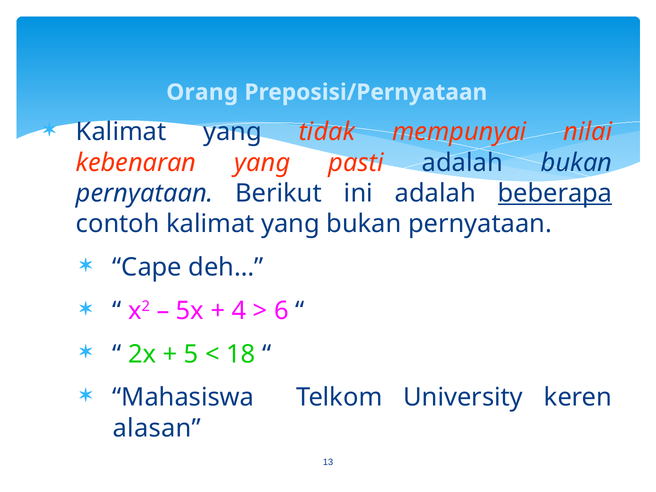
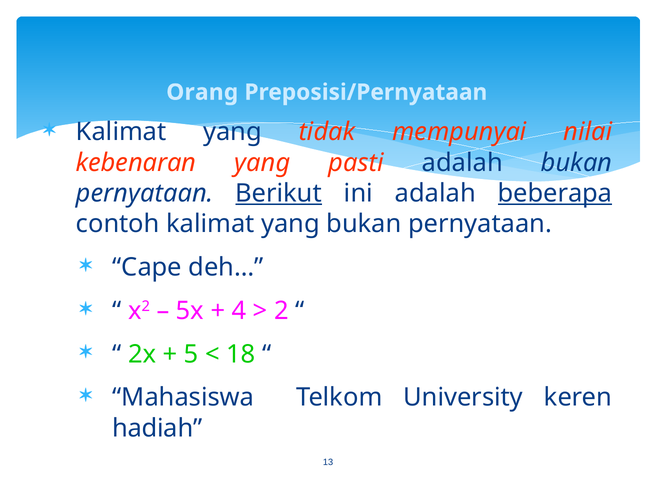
Berikut underline: none -> present
6: 6 -> 2
alasan: alasan -> hadiah
